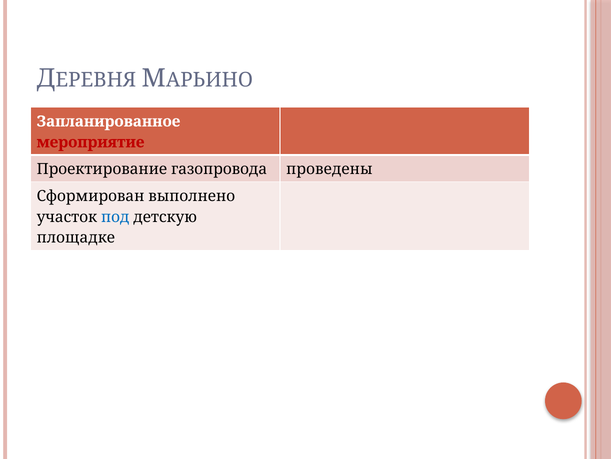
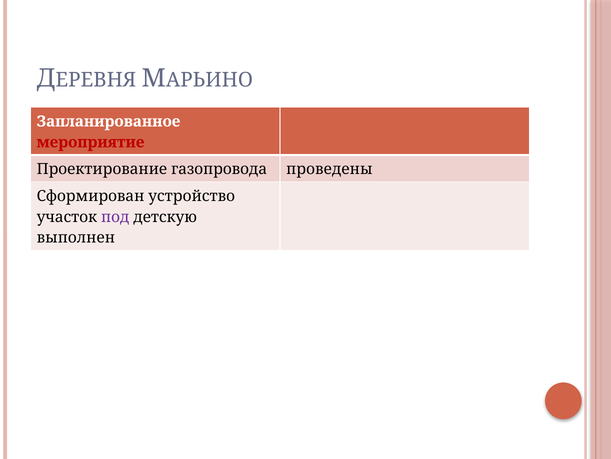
выполнено: выполнено -> устройство
под colour: blue -> purple
площадке: площадке -> выполнен
